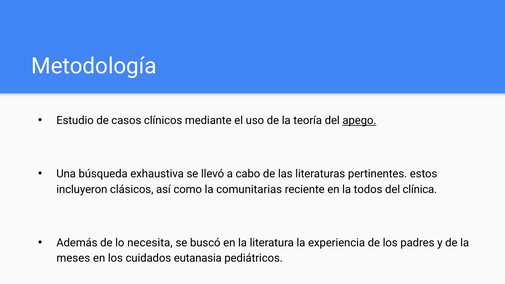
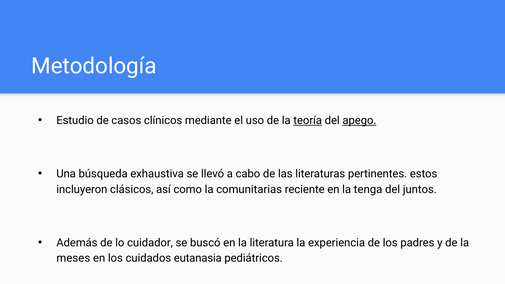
teoría underline: none -> present
todos: todos -> tenga
clínica: clínica -> juntos
necesita: necesita -> cuidador
